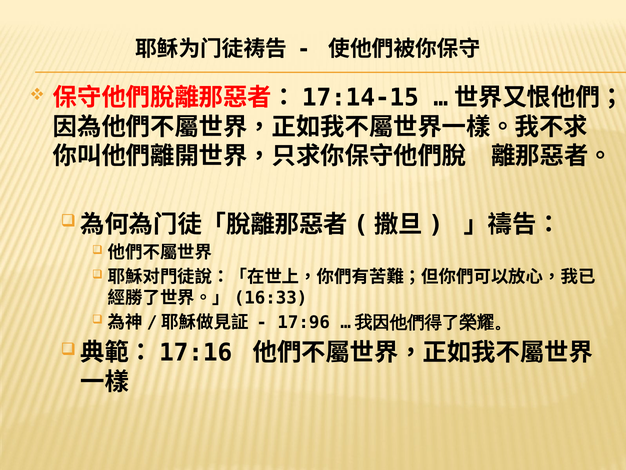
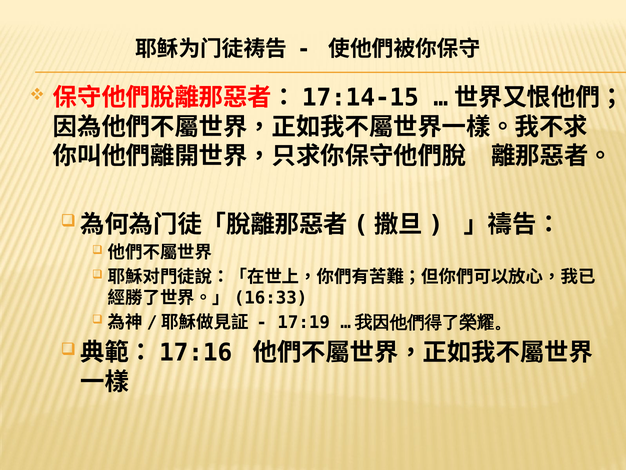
17:96: 17:96 -> 17:19
